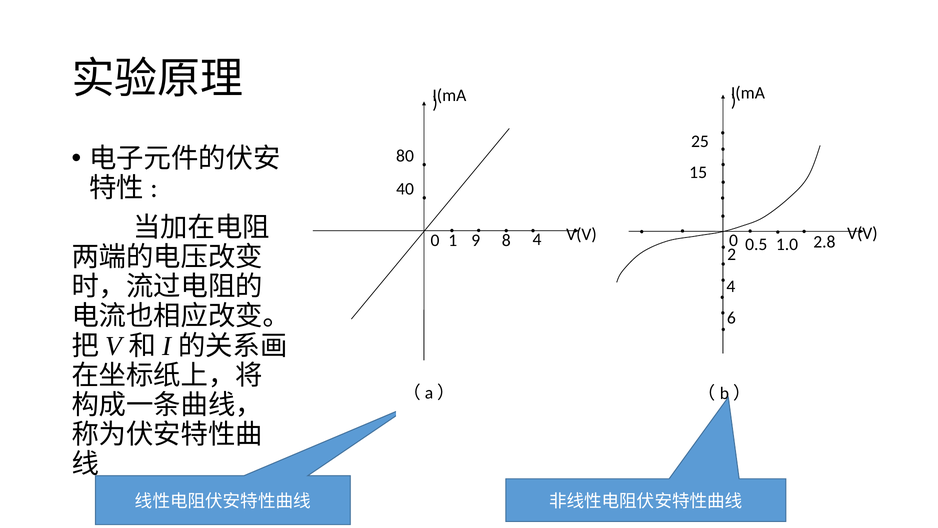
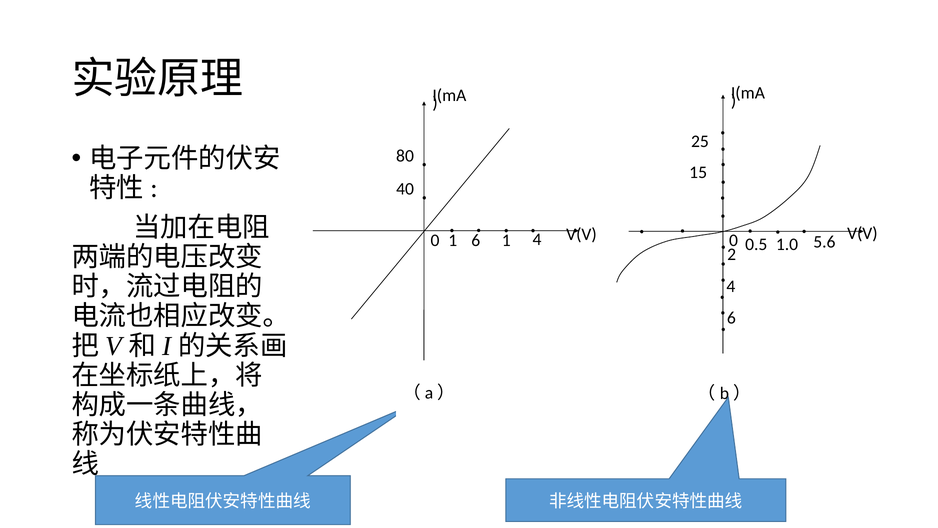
0 9: 9 -> 6
1 8: 8 -> 1
2.8: 2.8 -> 5.6
